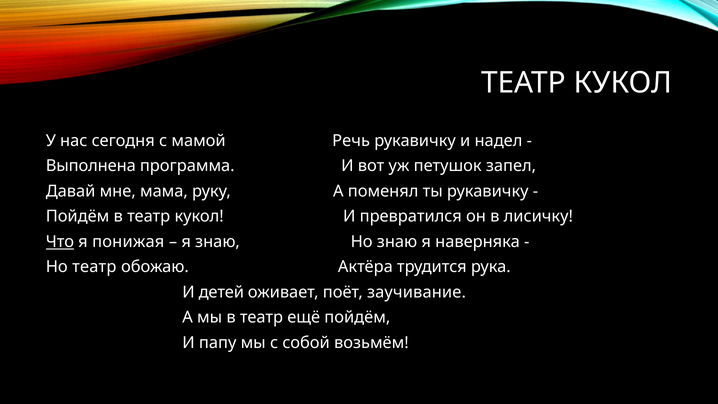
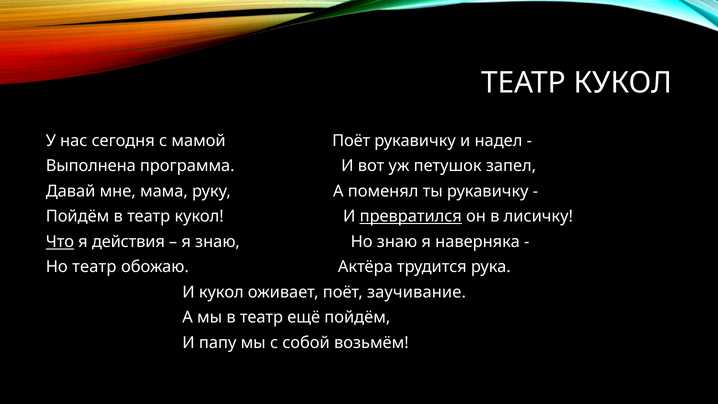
мамой Речь: Речь -> Поёт
превратился underline: none -> present
понижая: понижая -> действия
И детей: детей -> кукол
